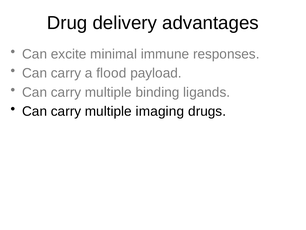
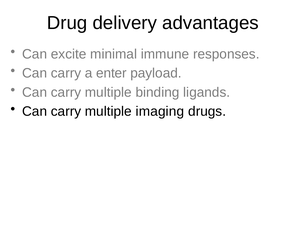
flood: flood -> enter
